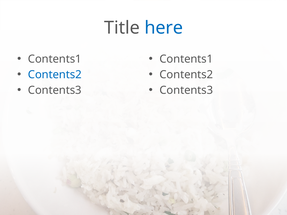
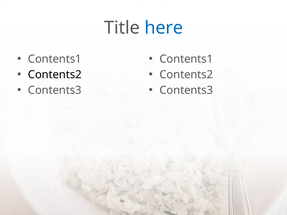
Contents2 at (55, 75) colour: blue -> black
